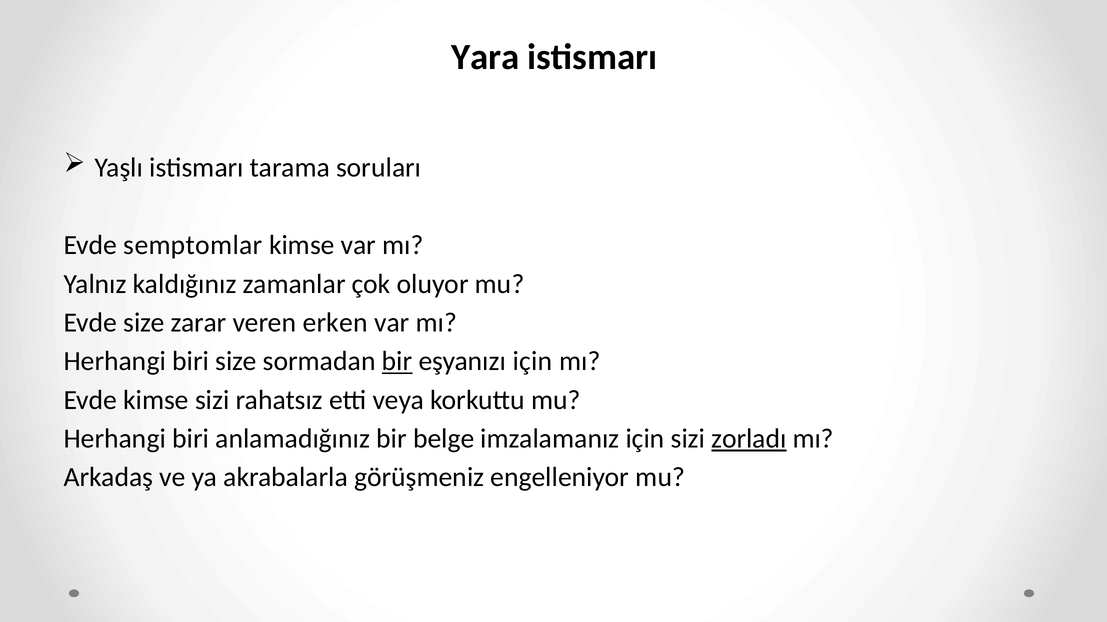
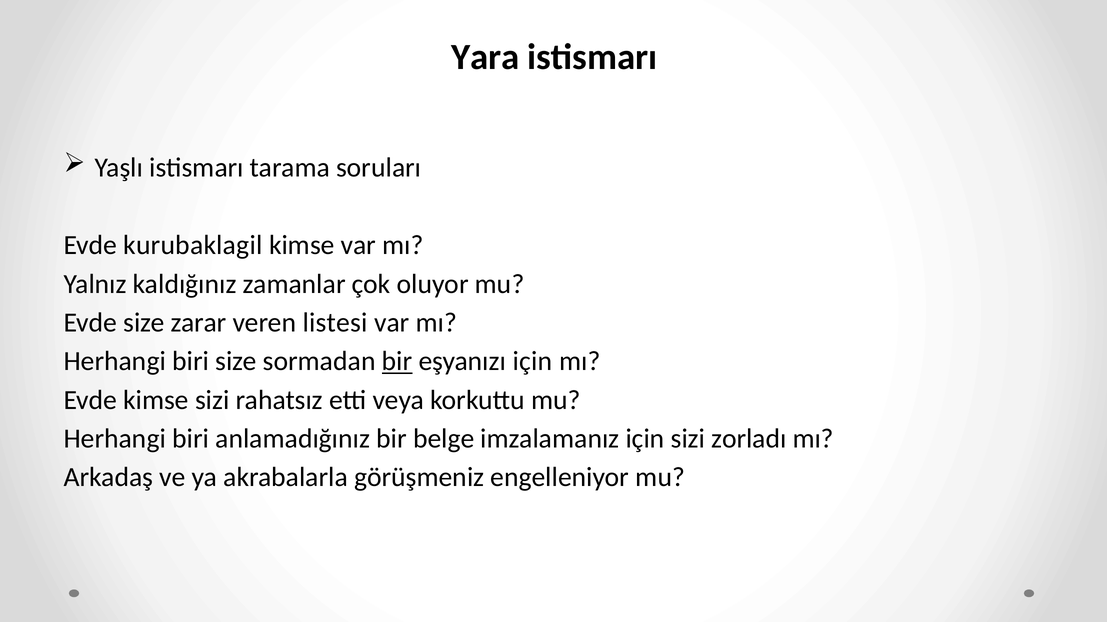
semptomlar: semptomlar -> kurubaklagil
erken: erken -> listesi
zorladı underline: present -> none
